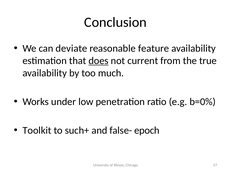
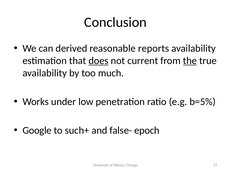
deviate: deviate -> derived
feature: feature -> reports
the underline: none -> present
b=0%: b=0% -> b=5%
Toolkit: Toolkit -> Google
